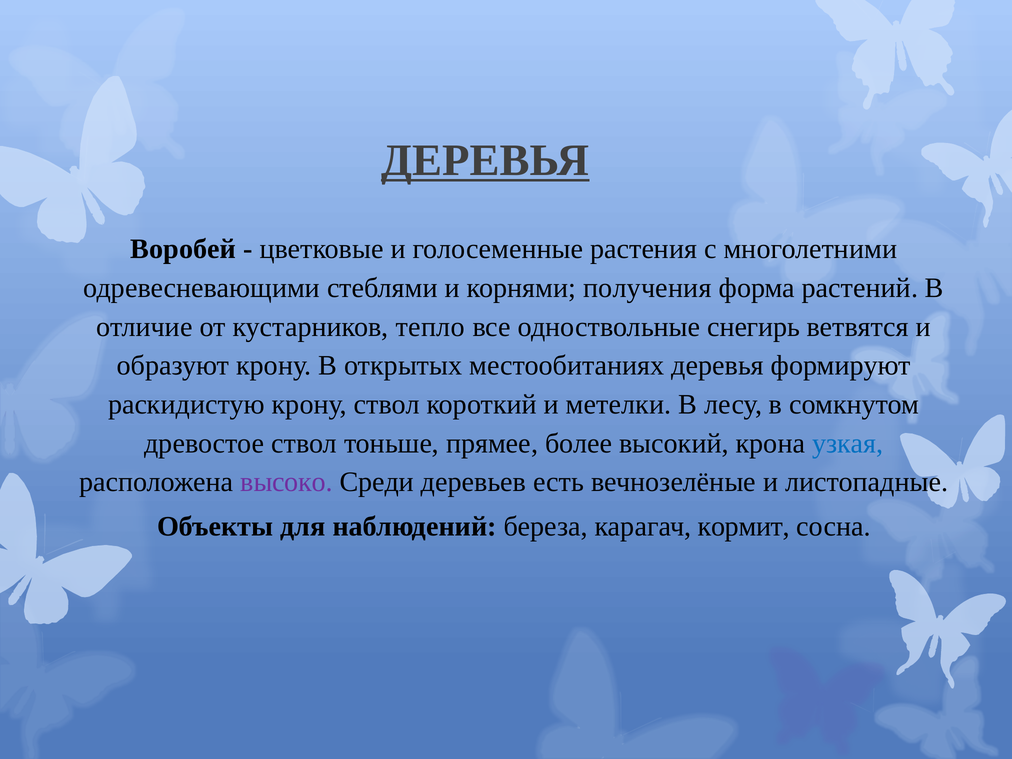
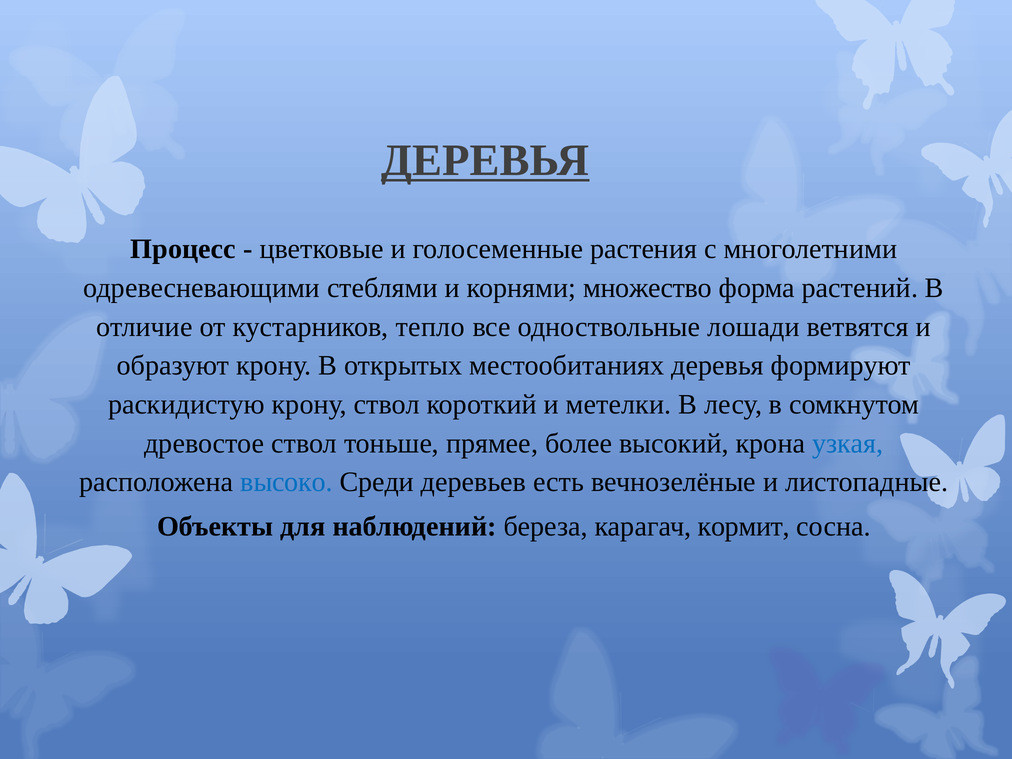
Воробей: Воробей -> Процесс
получения: получения -> множество
снегирь: снегирь -> лошади
высоко colour: purple -> blue
